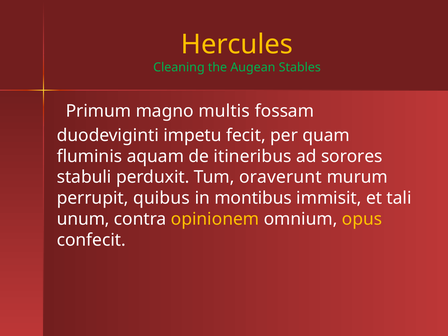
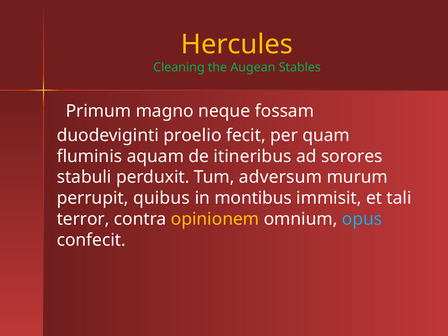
multis: multis -> neque
impetu: impetu -> proelio
oraverunt: oraverunt -> adversum
unum: unum -> terror
opus colour: yellow -> light blue
